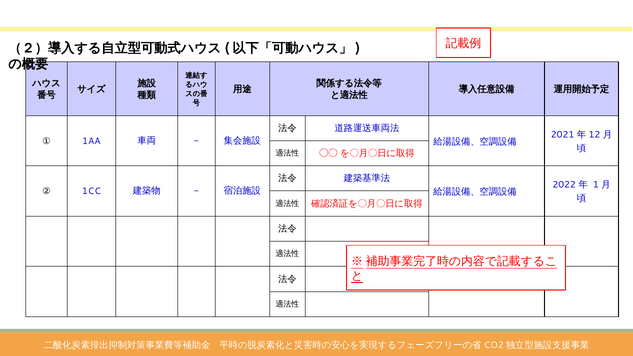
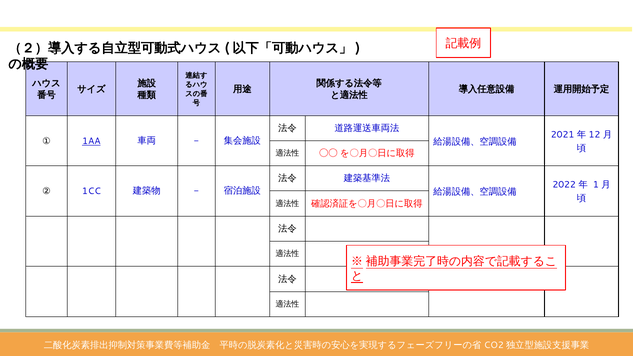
1AA underline: none -> present
